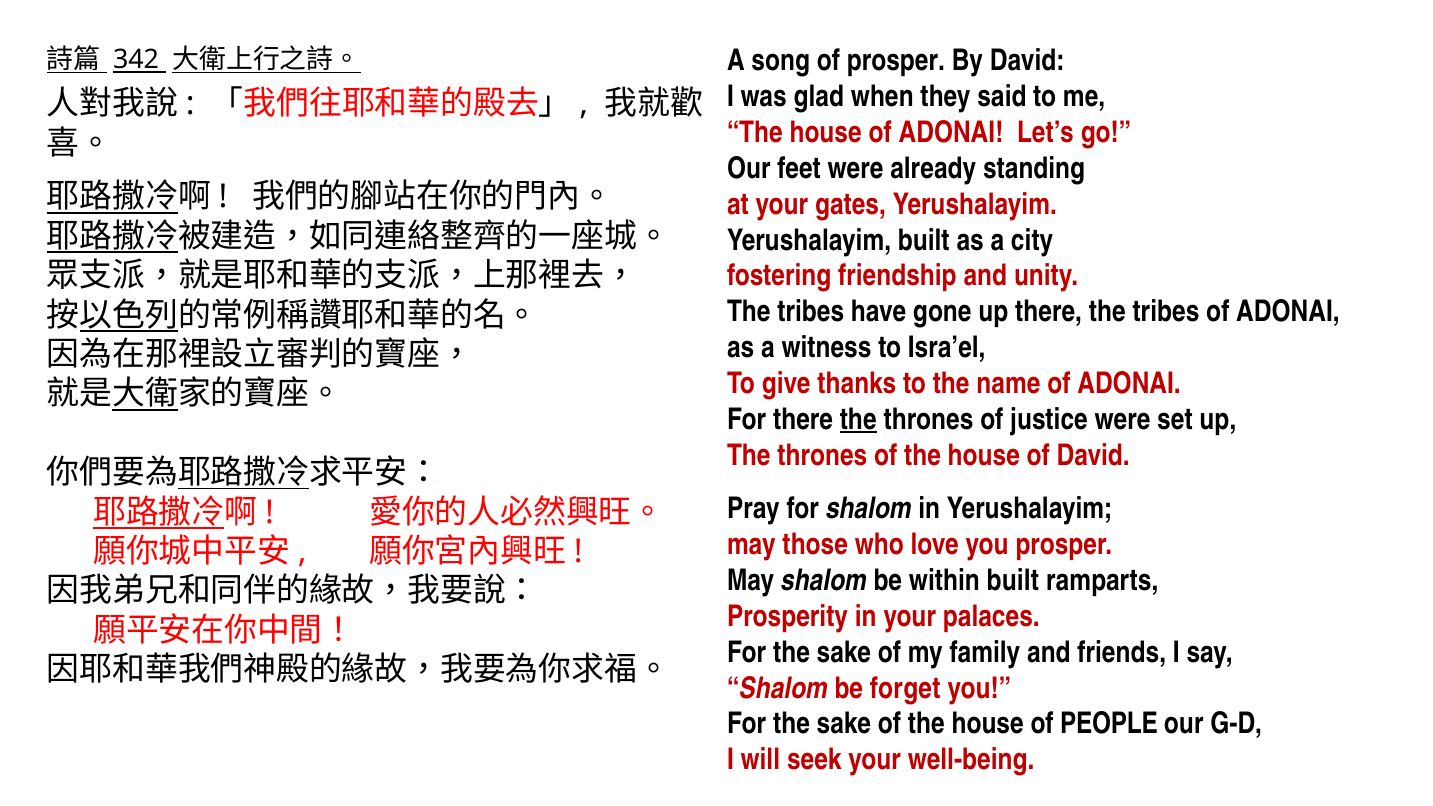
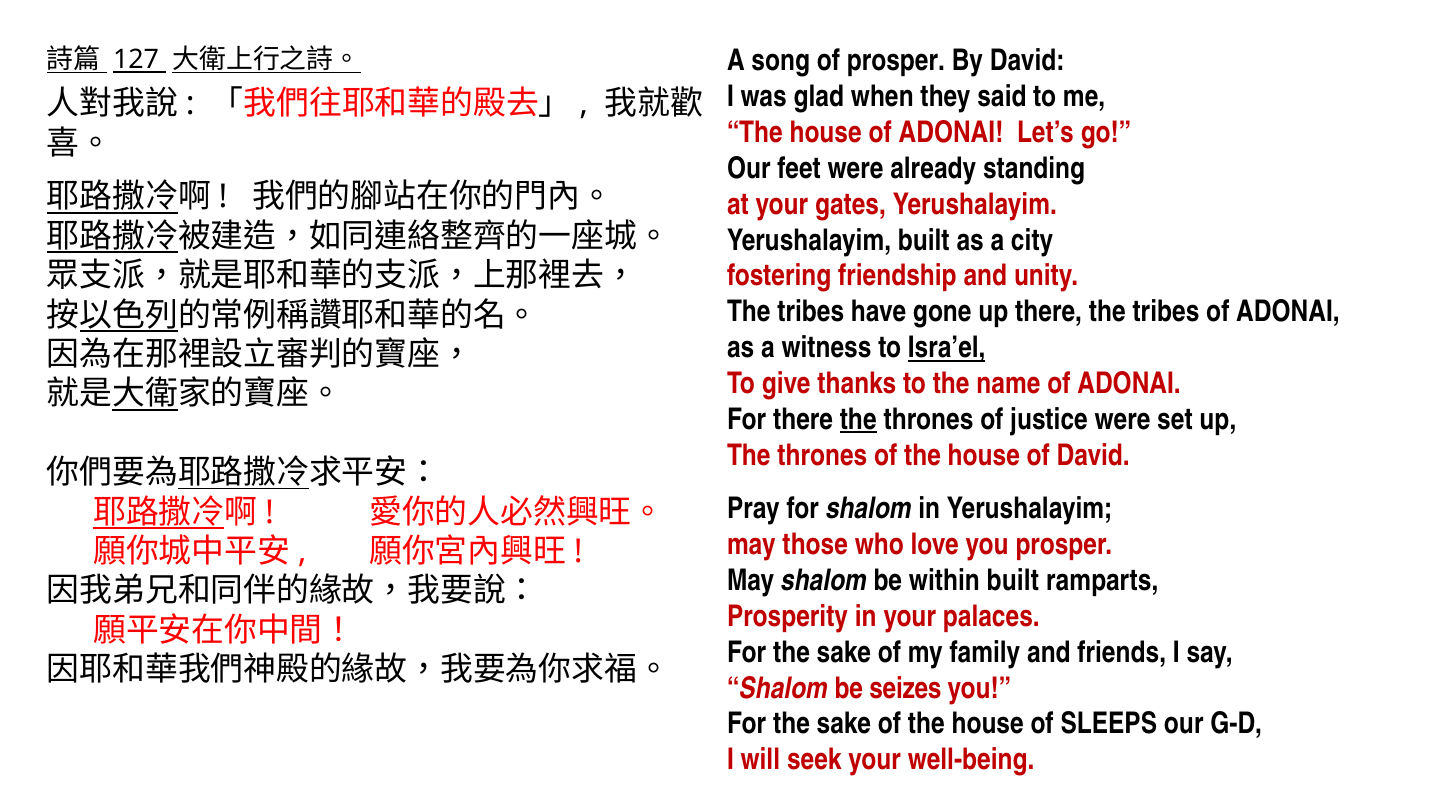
342: 342 -> 127
Isra’el underline: none -> present
forget: forget -> seizes
PEOPLE: PEOPLE -> SLEEPS
